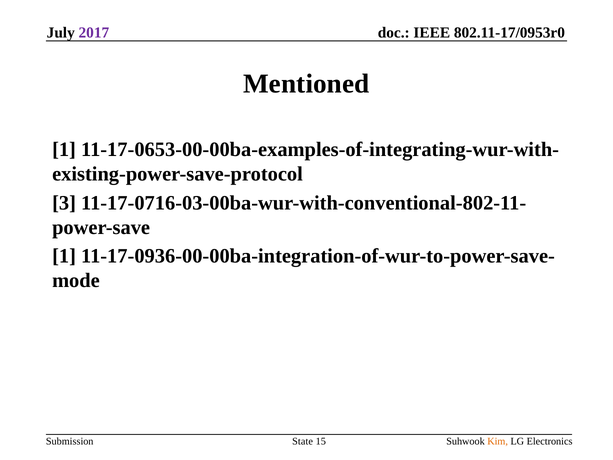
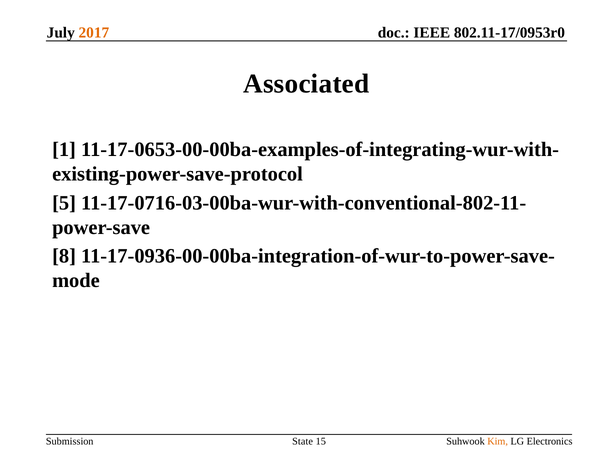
2017 colour: purple -> orange
Mentioned: Mentioned -> Associated
3: 3 -> 5
1 at (64, 256): 1 -> 8
